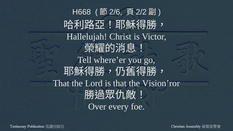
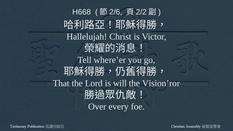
is that: that -> will
